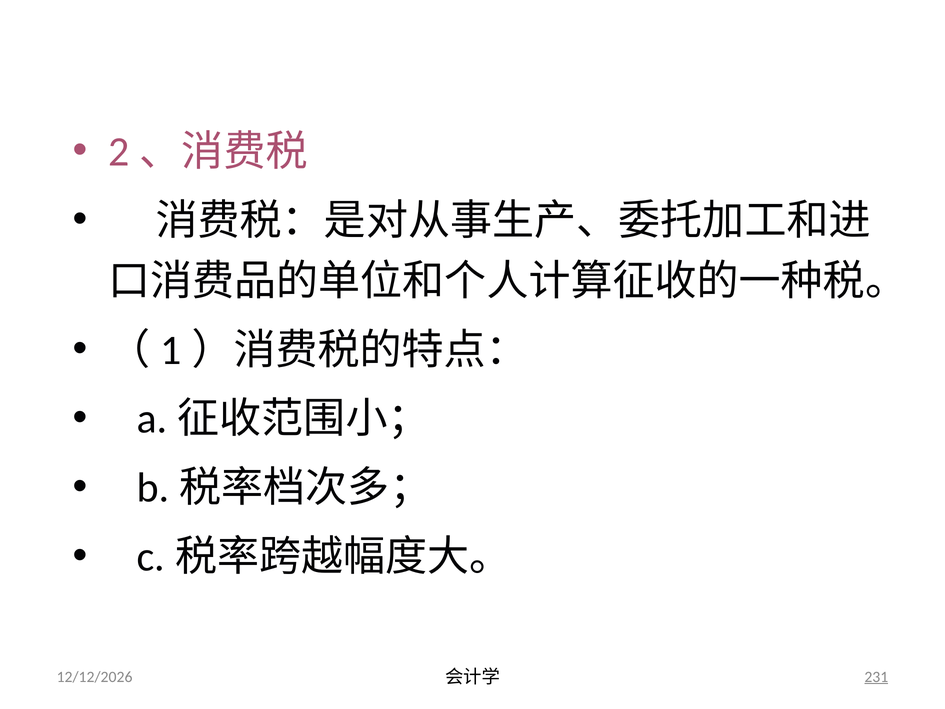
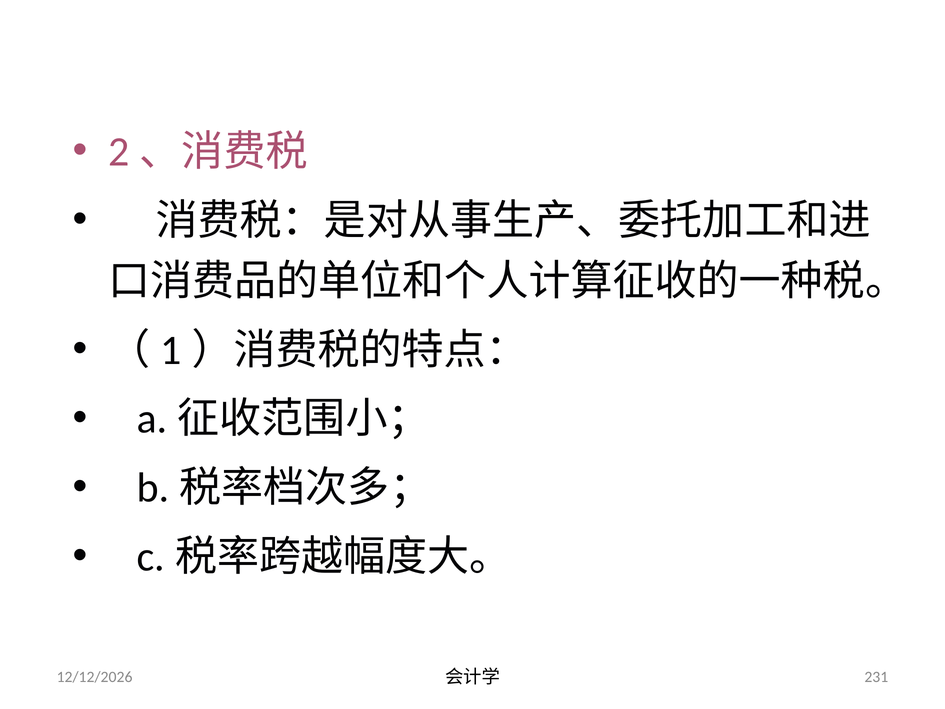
231 underline: present -> none
